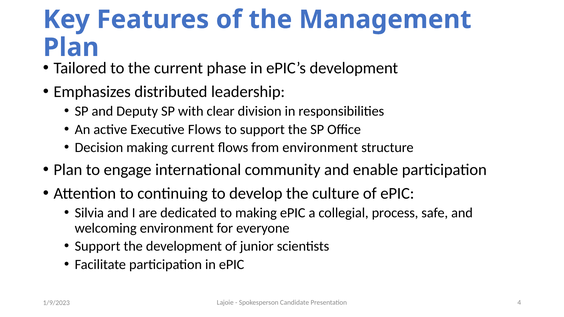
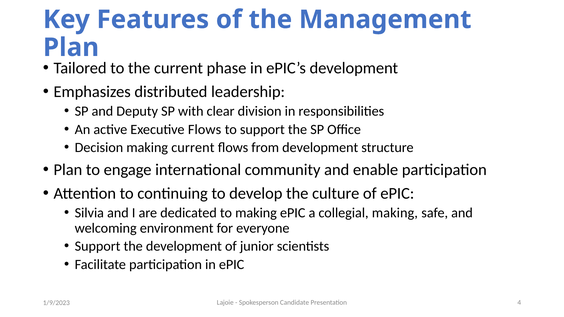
from environment: environment -> development
collegial process: process -> making
